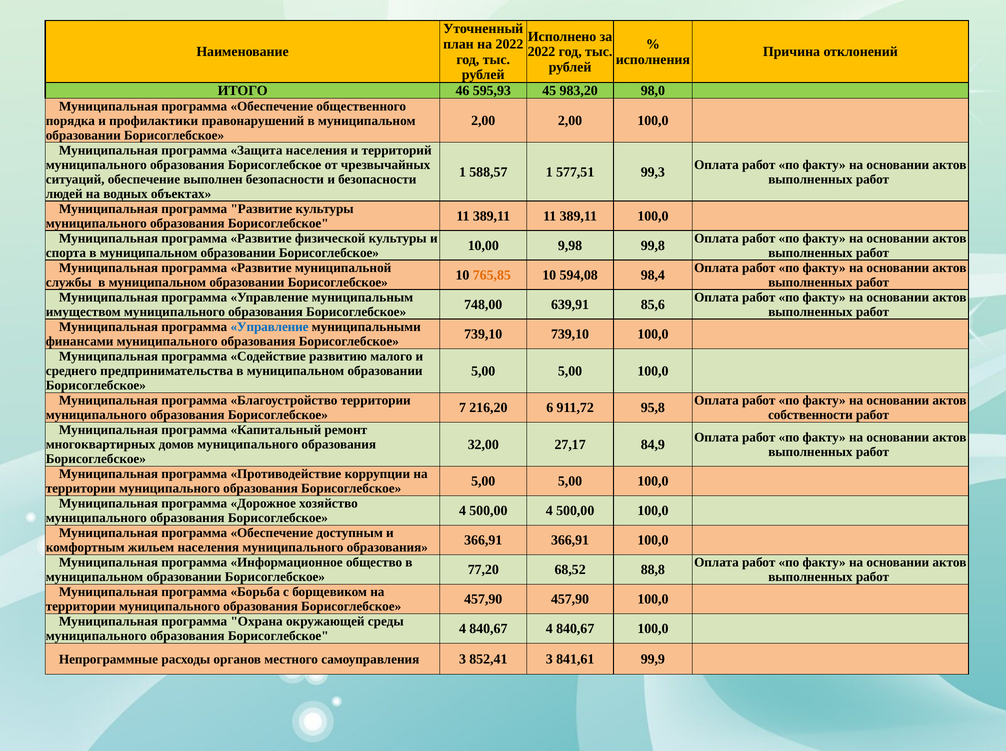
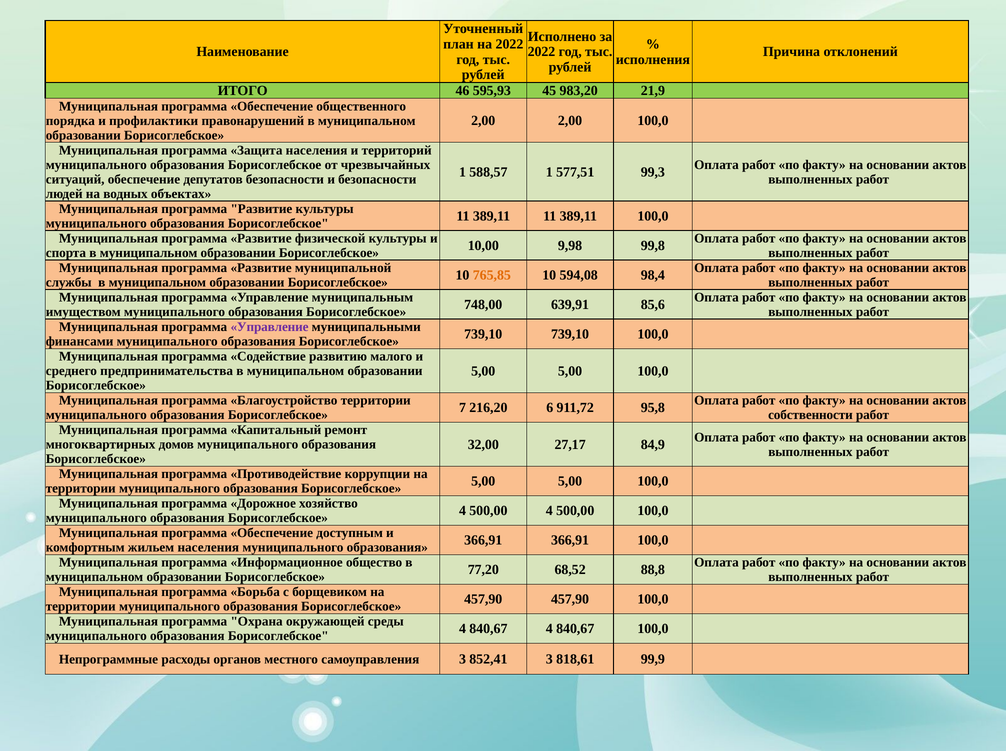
98,0: 98,0 -> 21,9
выполнен: выполнен -> депутатов
Управление at (270, 327) colour: blue -> purple
841,61: 841,61 -> 818,61
